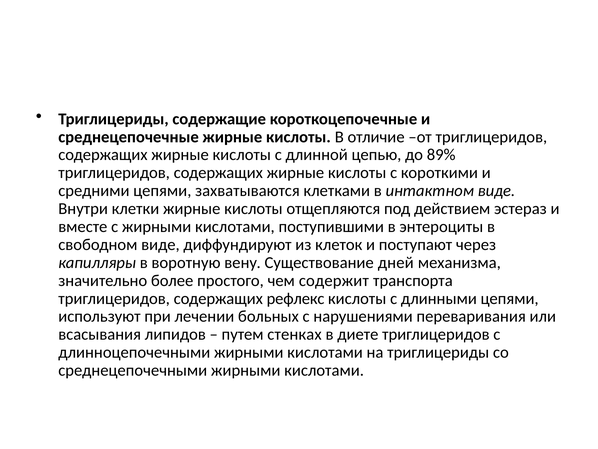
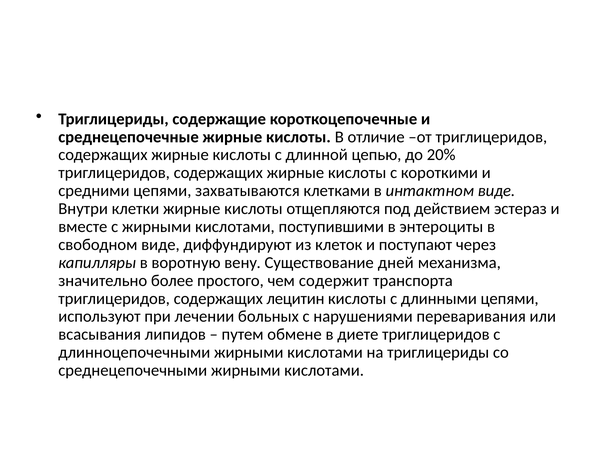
89%: 89% -> 20%
рефлекс: рефлекс -> лецитин
стенках: стенках -> обмене
